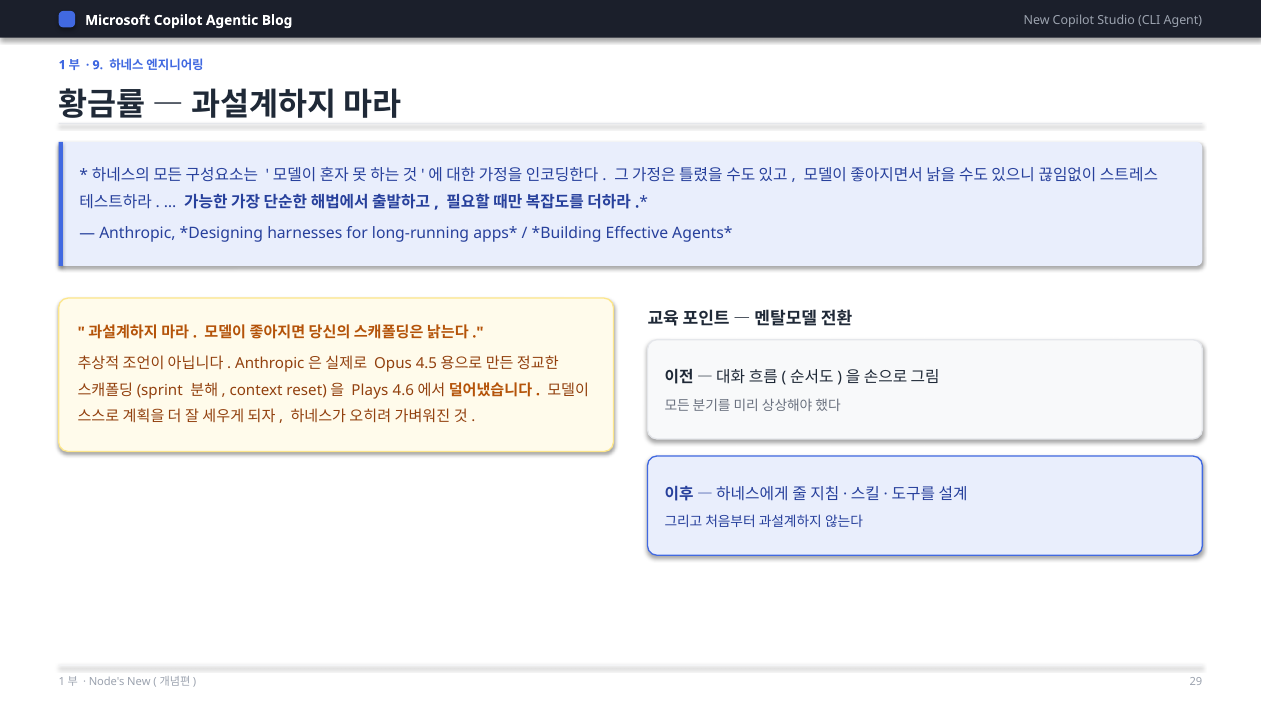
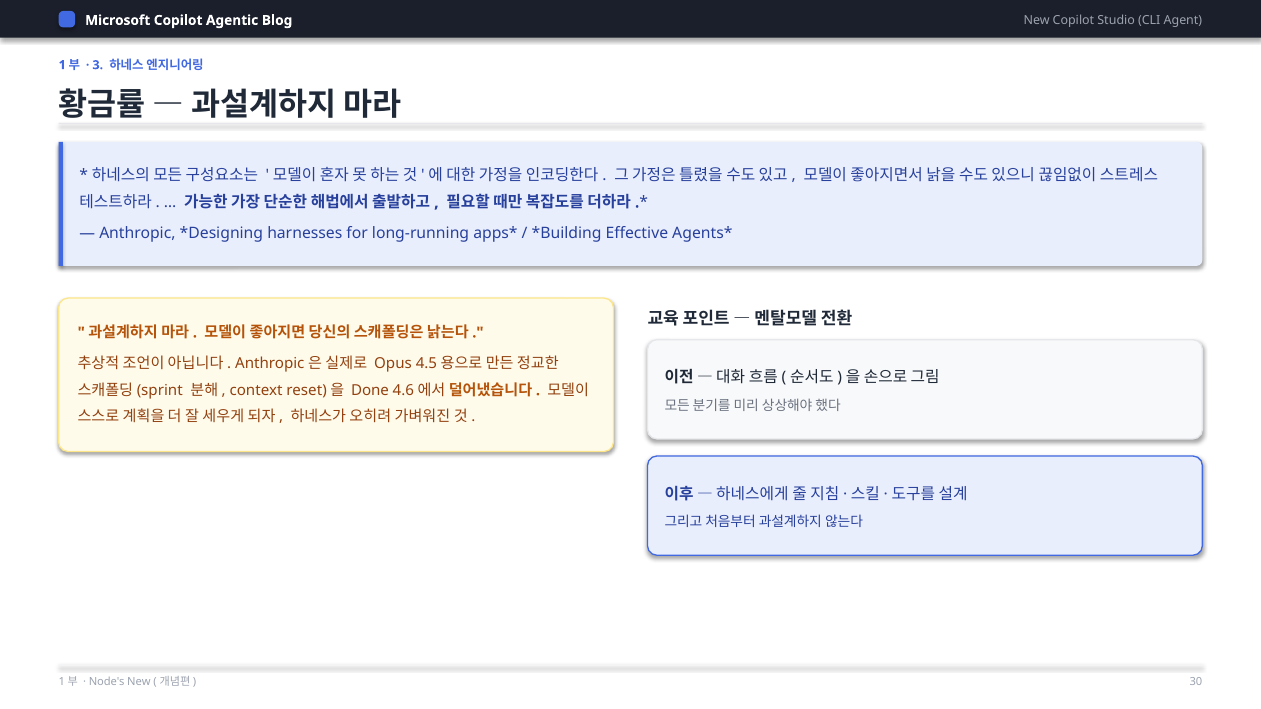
9: 9 -> 3
Plays: Plays -> Done
29: 29 -> 30
